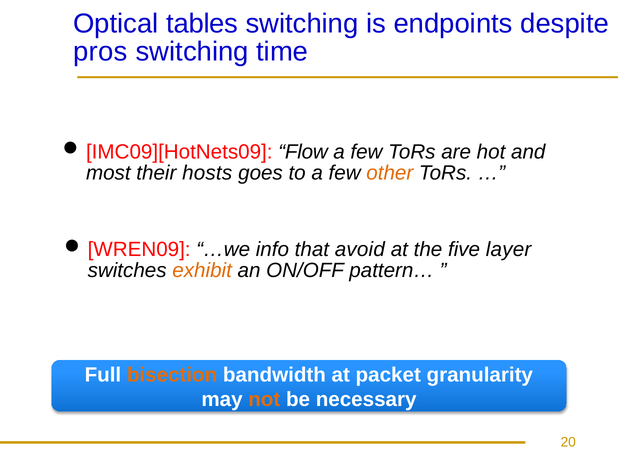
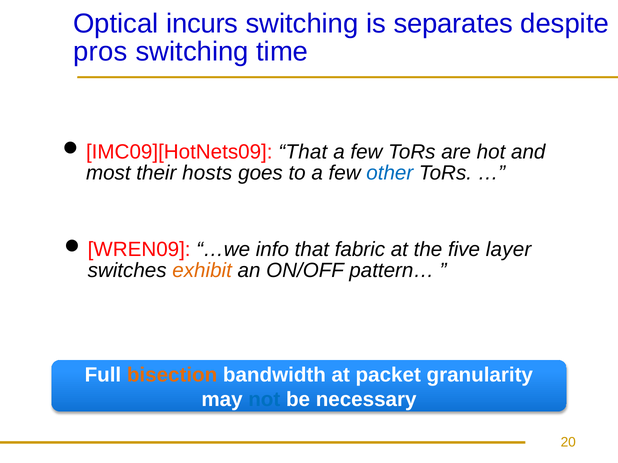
tables: tables -> incurs
endpoints: endpoints -> separates
Flow at (303, 152): Flow -> That
other colour: orange -> blue
avoid: avoid -> fabric
not colour: orange -> blue
